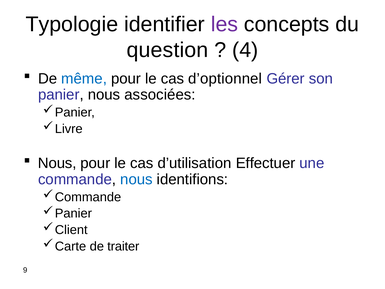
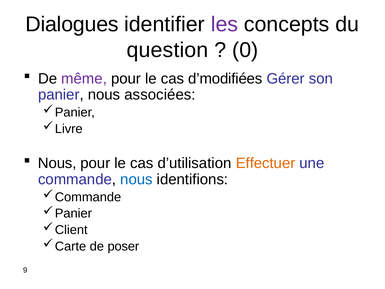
Typologie: Typologie -> Dialogues
4: 4 -> 0
même colour: blue -> purple
d’optionnel: d’optionnel -> d’modifiées
Effectuer colour: black -> orange
traiter: traiter -> poser
